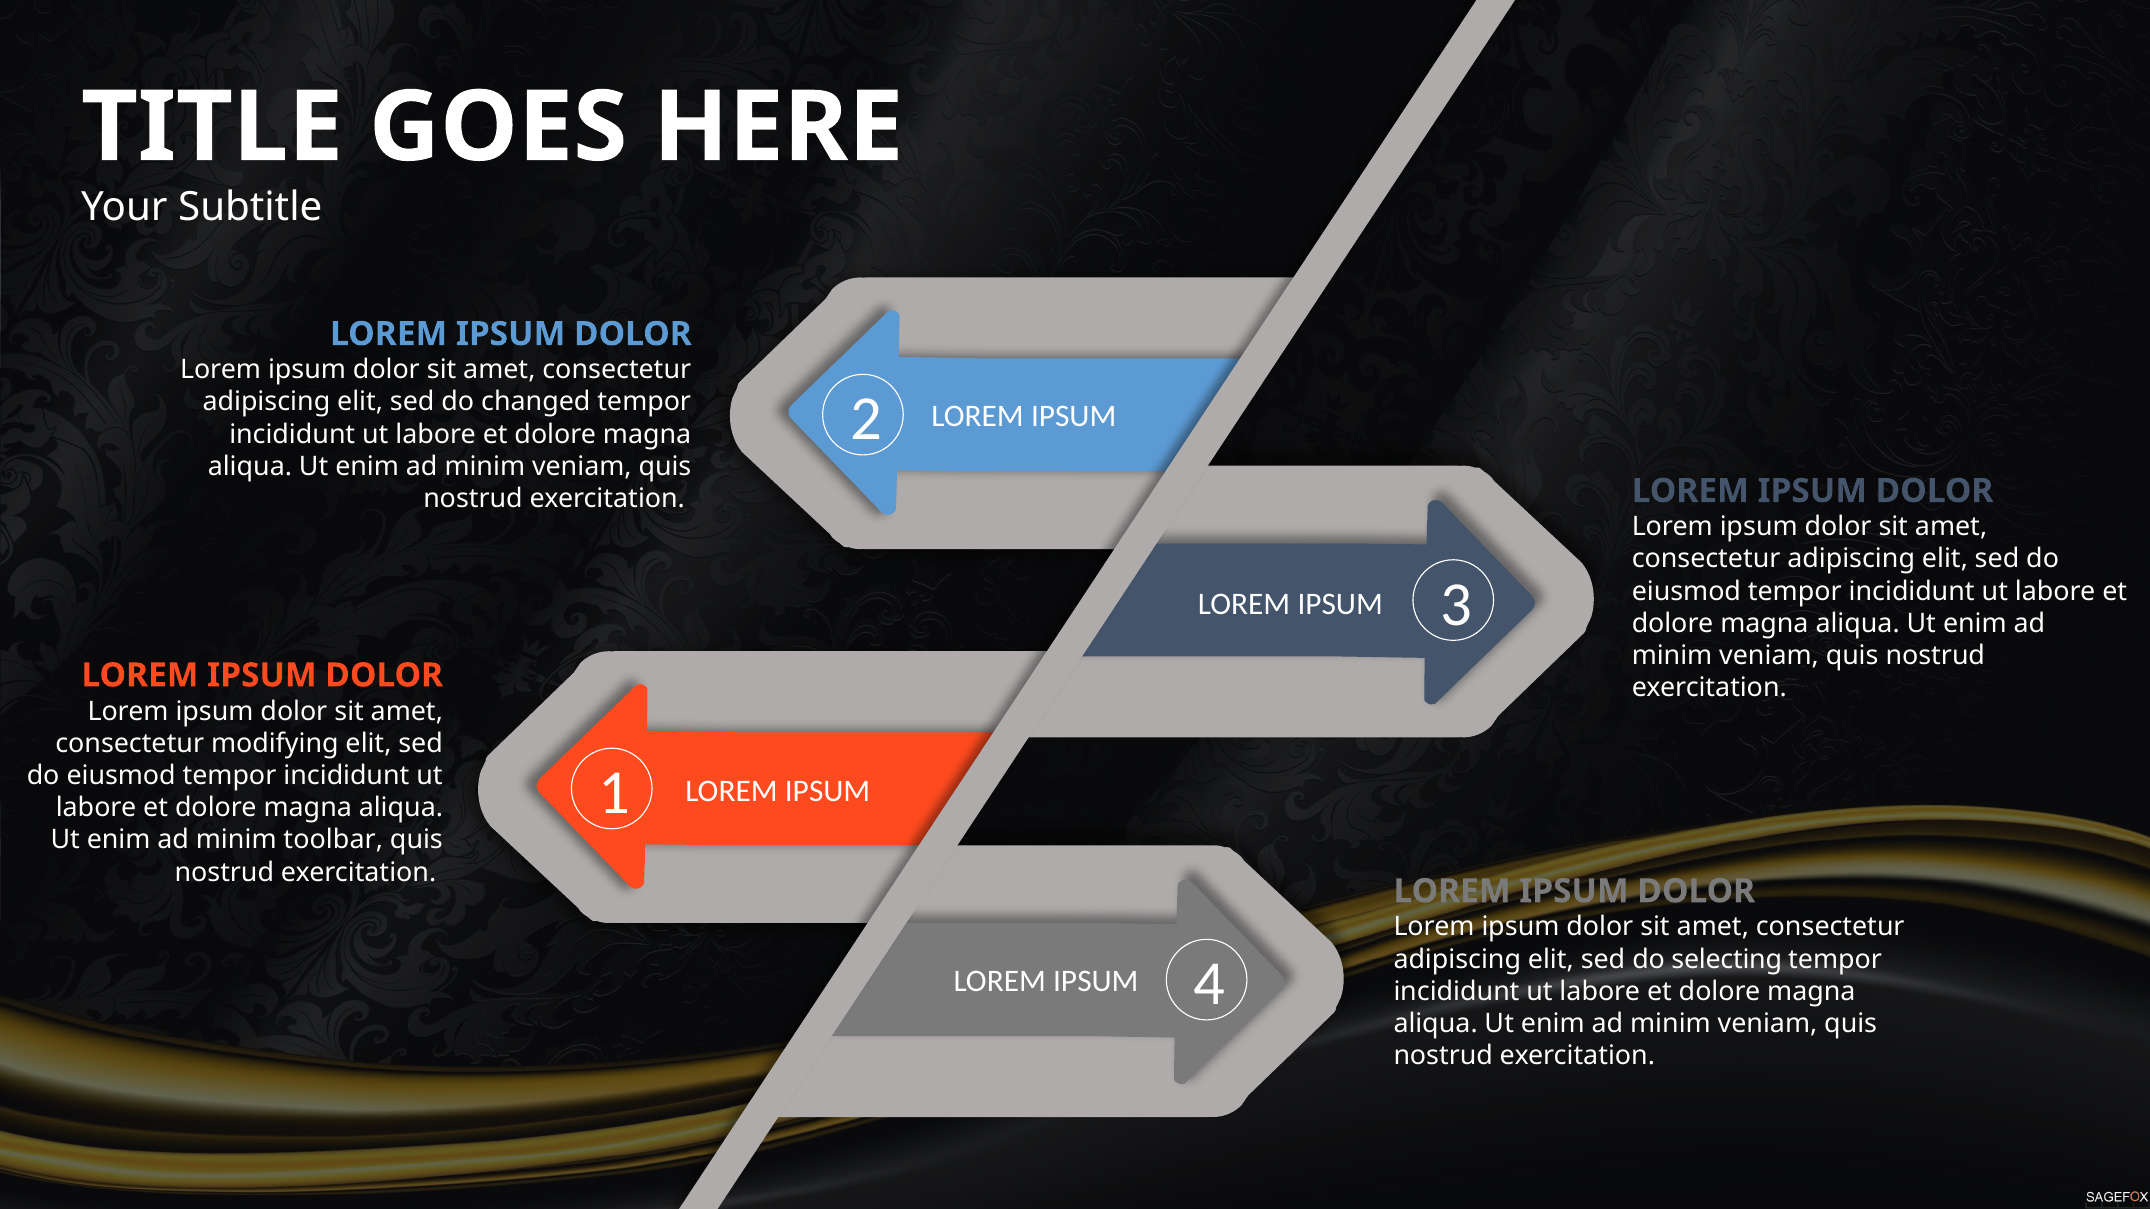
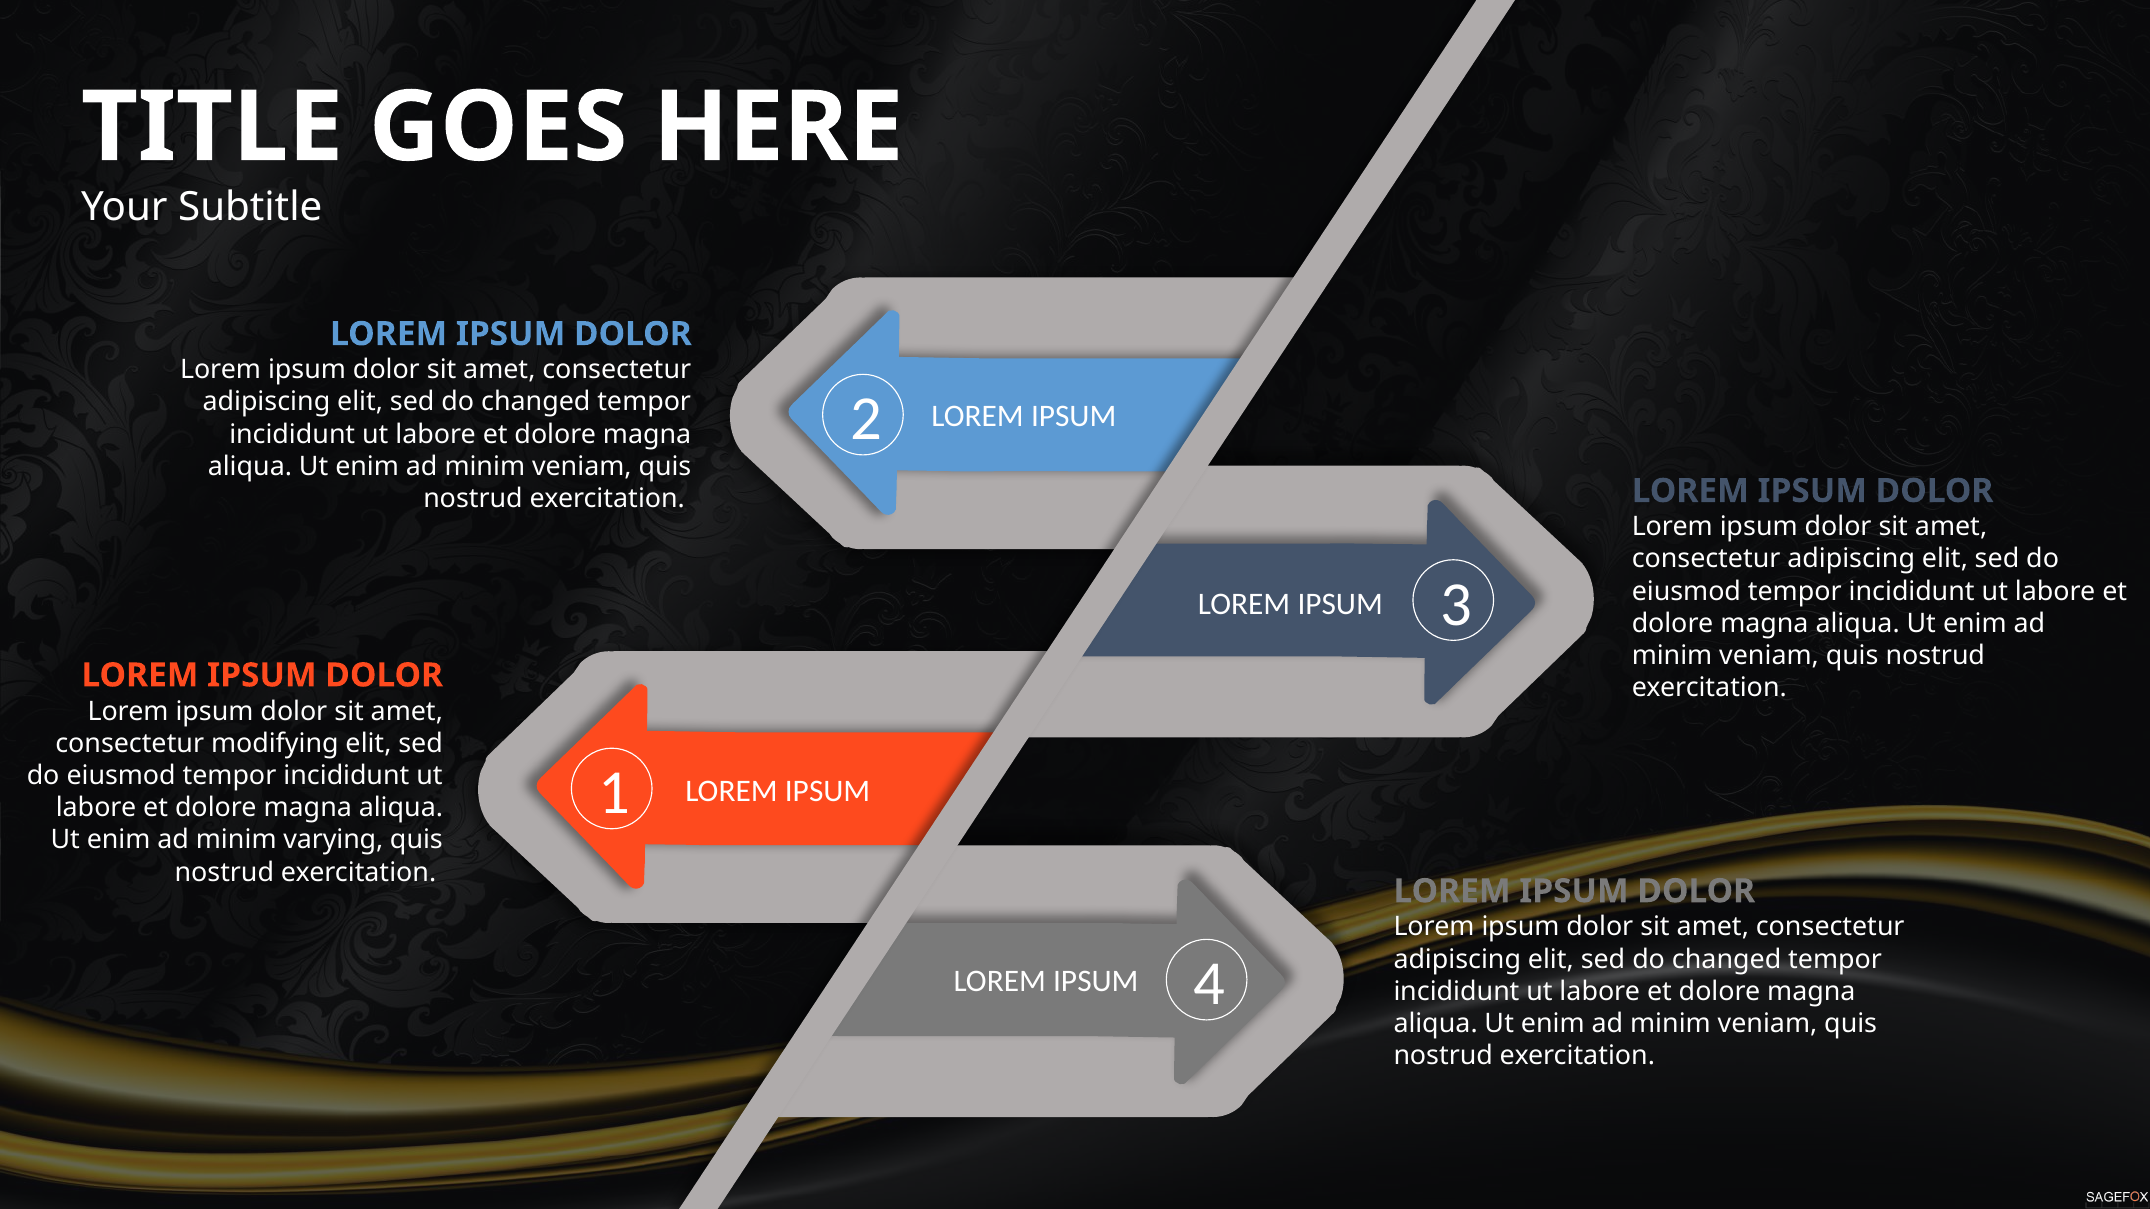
toolbar: toolbar -> varying
selecting at (1727, 960): selecting -> changed
